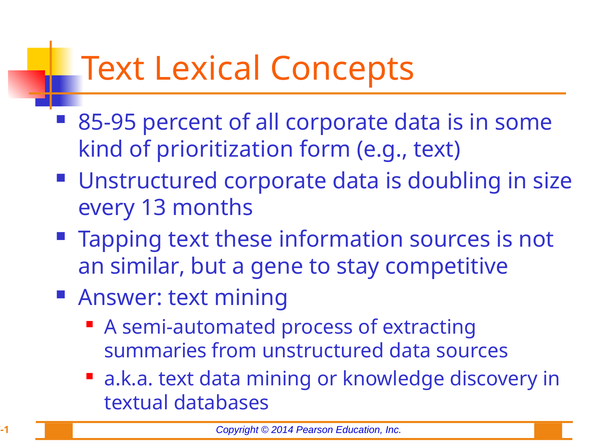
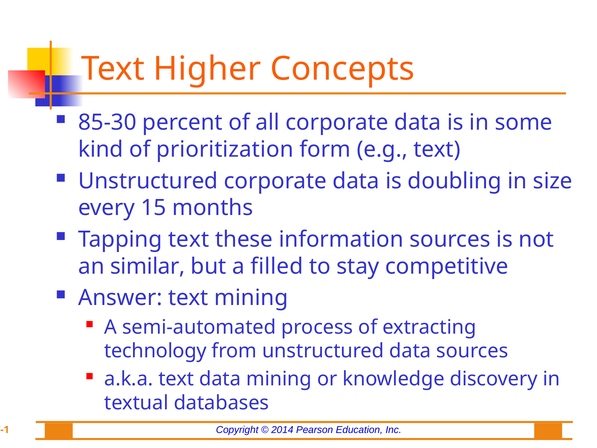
Lexical: Lexical -> Higher
85-95: 85-95 -> 85-30
13: 13 -> 15
gene: gene -> filled
summaries: summaries -> technology
